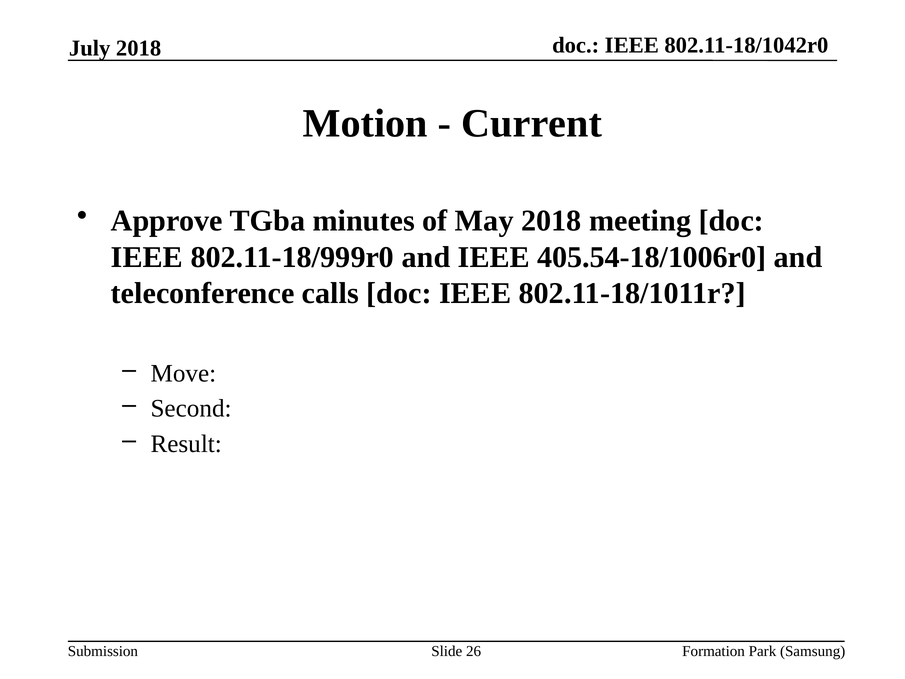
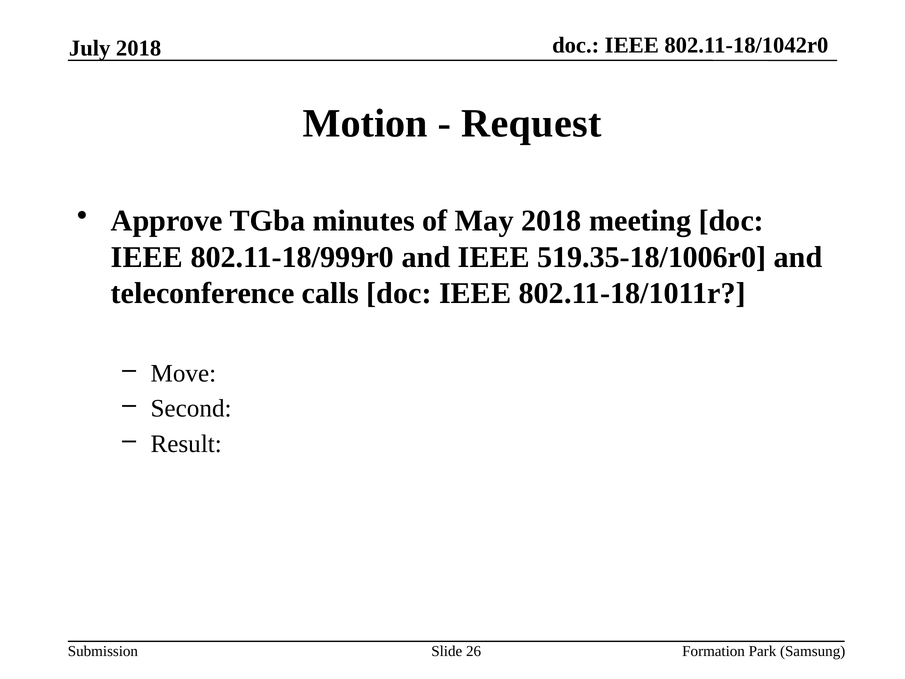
Current: Current -> Request
405.54-18/1006r0: 405.54-18/1006r0 -> 519.35-18/1006r0
